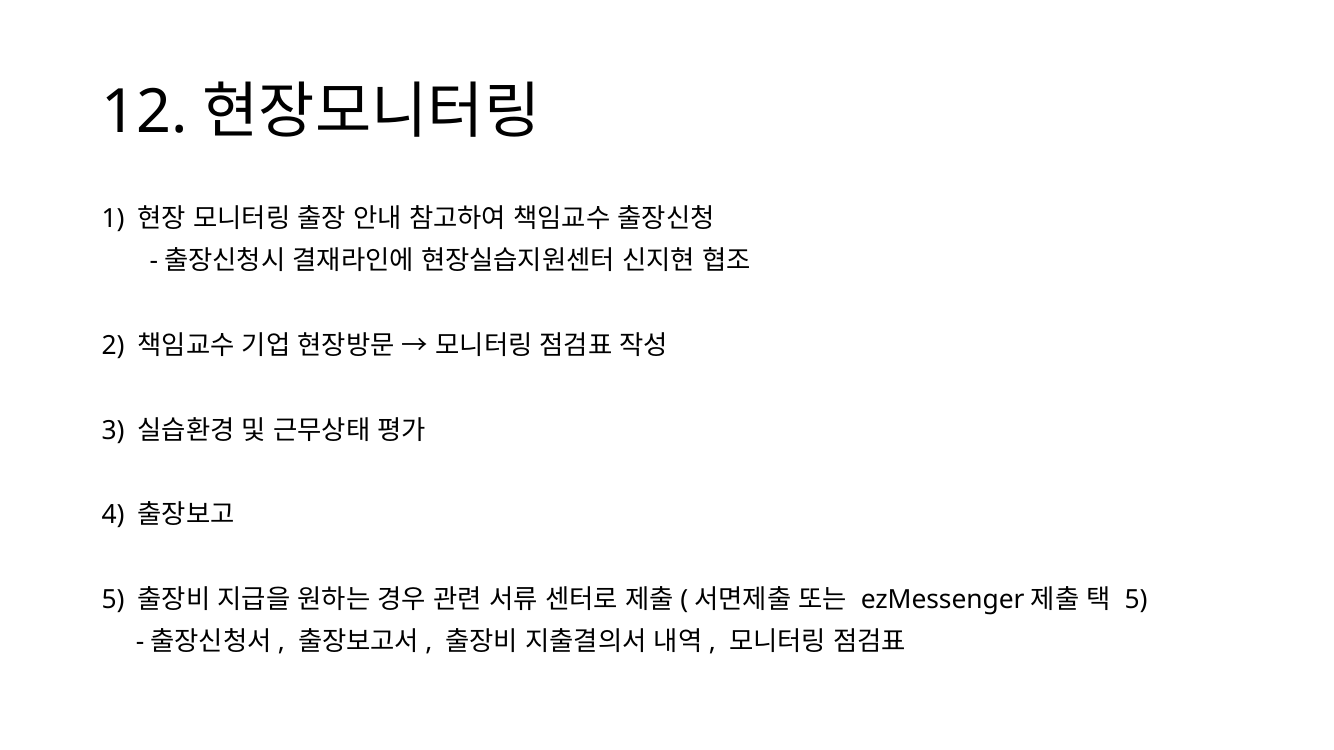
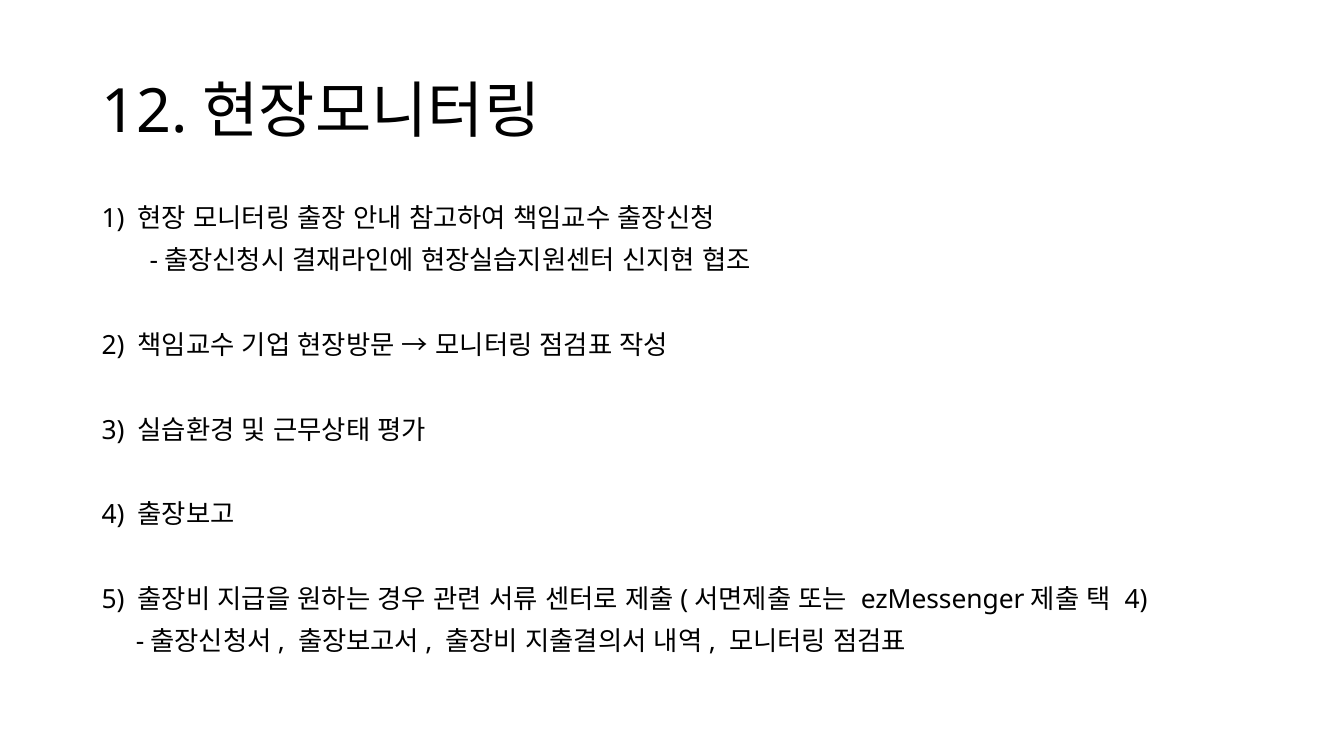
5 at (1136, 600): 5 -> 4
